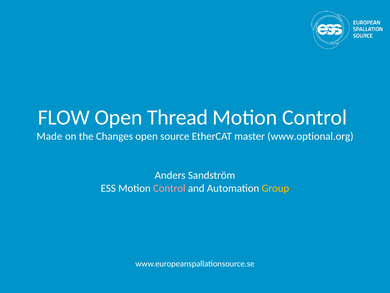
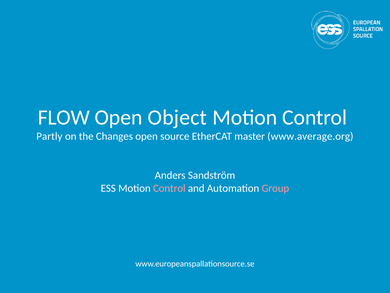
Thread: Thread -> Object
Made: Made -> Partly
www.optional.org: www.optional.org -> www.average.org
Group colour: yellow -> pink
